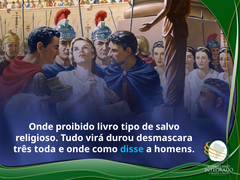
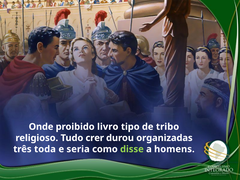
salvo: salvo -> tribo
virá: virá -> crer
desmascara: desmascara -> organizadas
e onde: onde -> seria
disse colour: light blue -> light green
